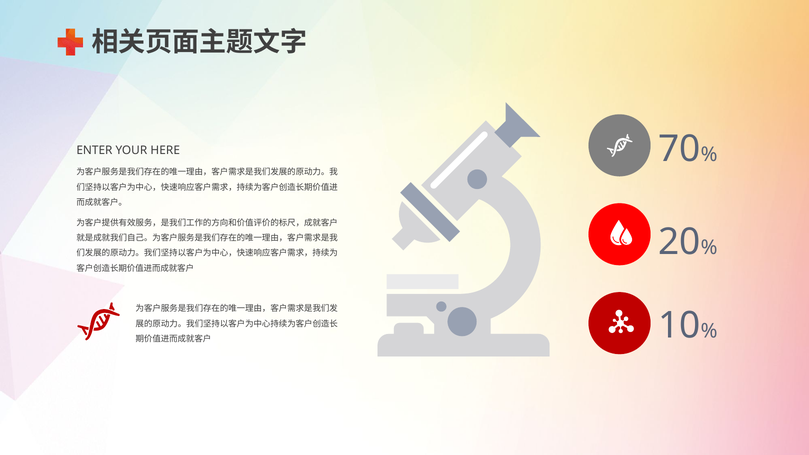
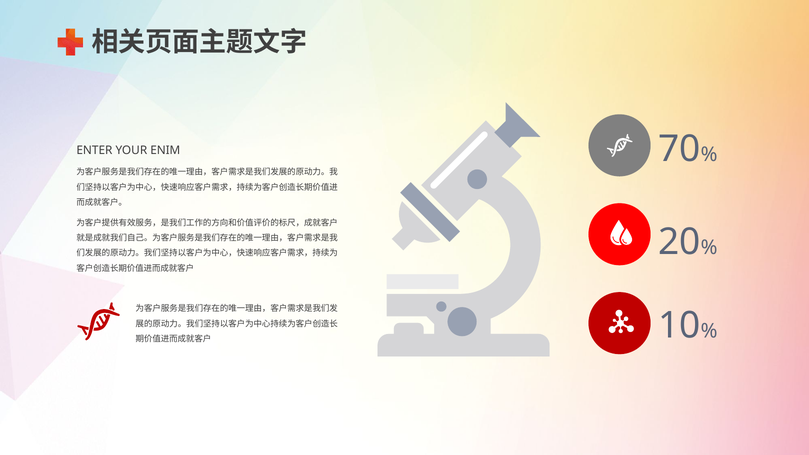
HERE: HERE -> ENIM
